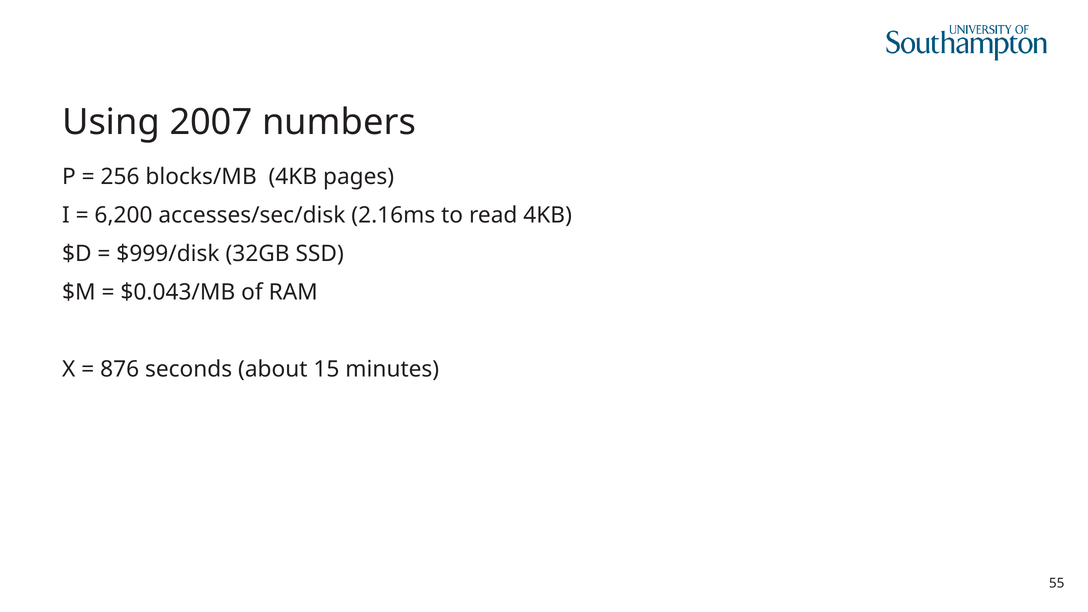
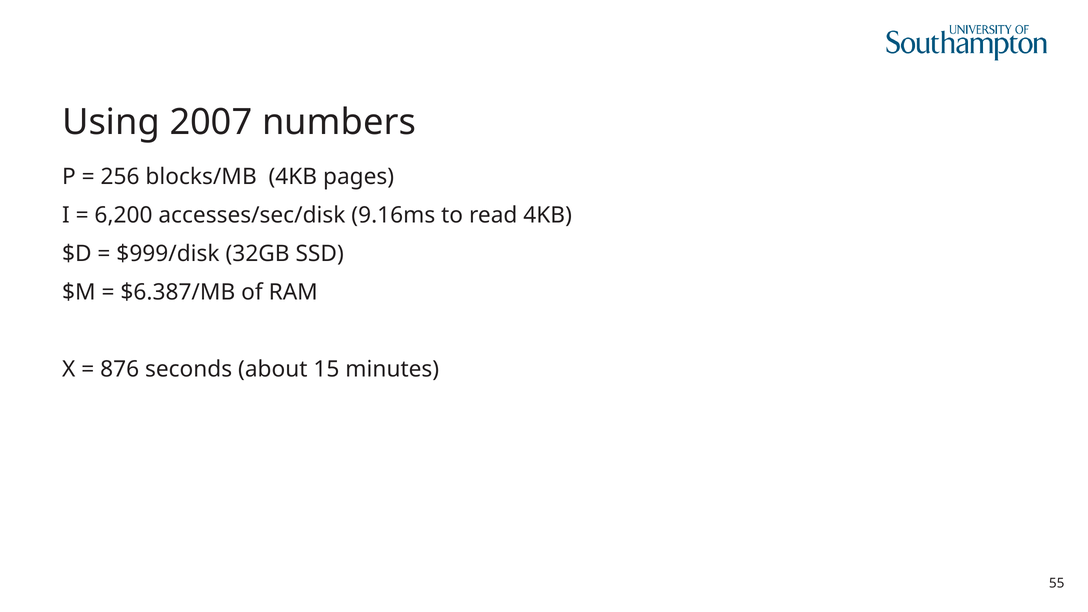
2.16ms: 2.16ms -> 9.16ms
$0.043/MB: $0.043/MB -> $6.387/MB
